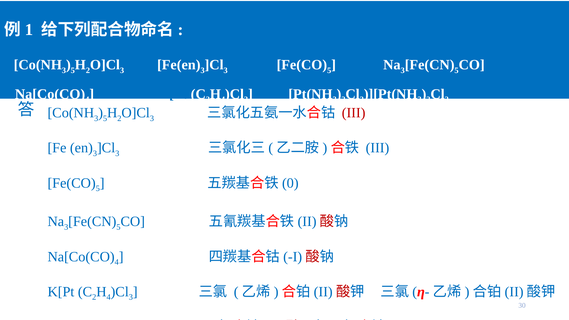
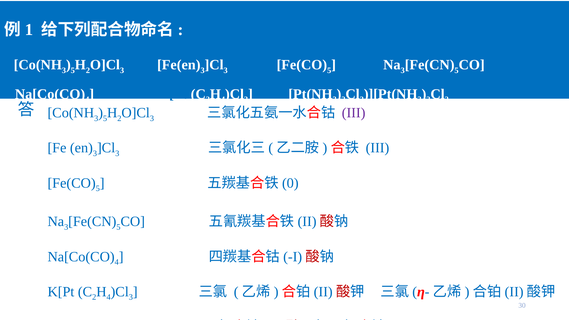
III at (354, 113) colour: red -> purple
